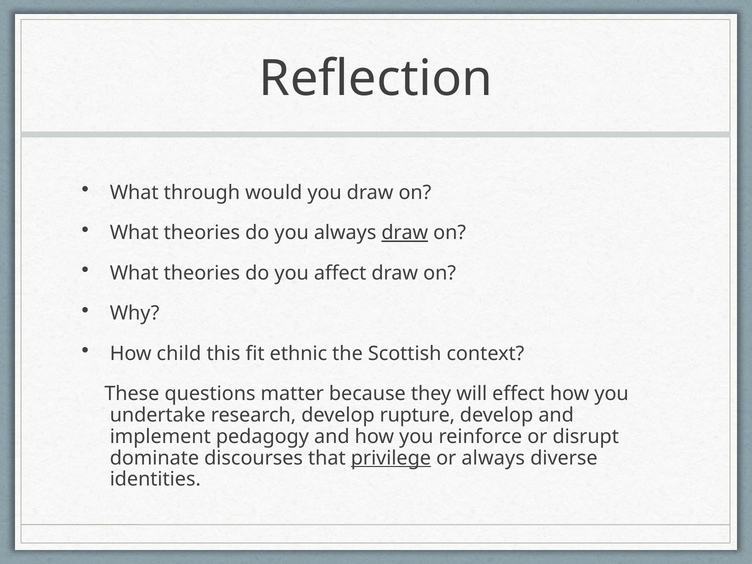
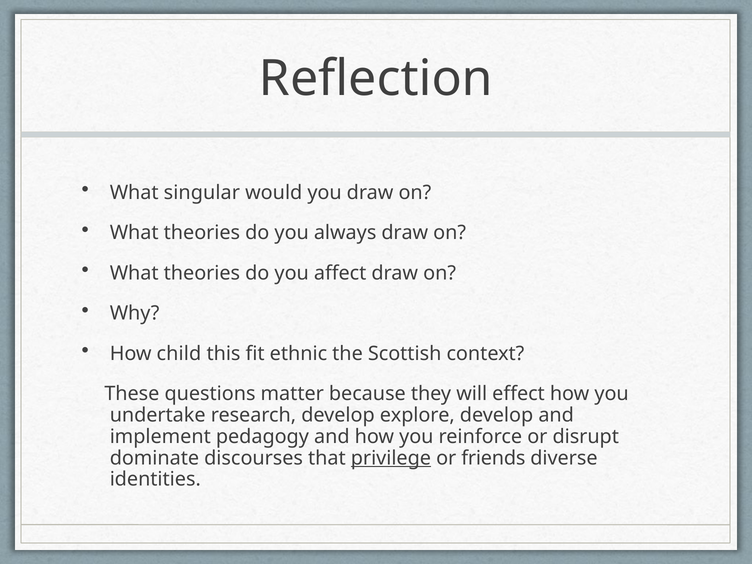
through: through -> singular
draw at (405, 233) underline: present -> none
rupture: rupture -> explore
or always: always -> friends
